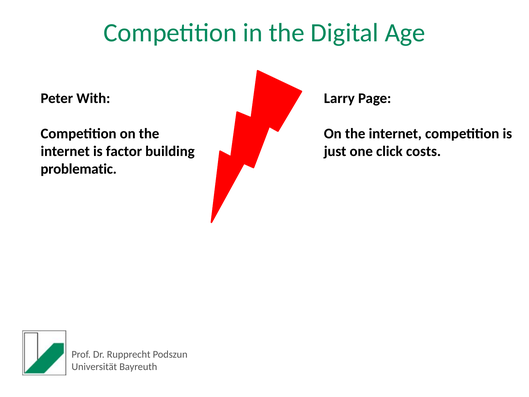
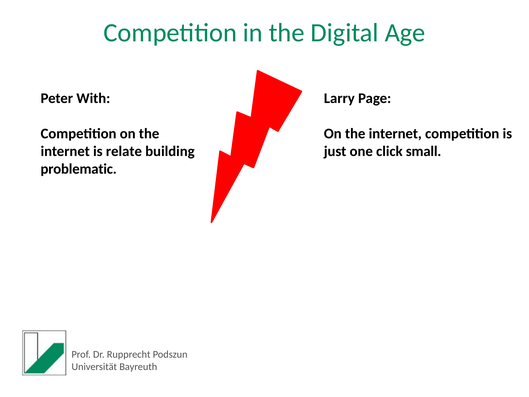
factor: factor -> relate
costs: costs -> small
